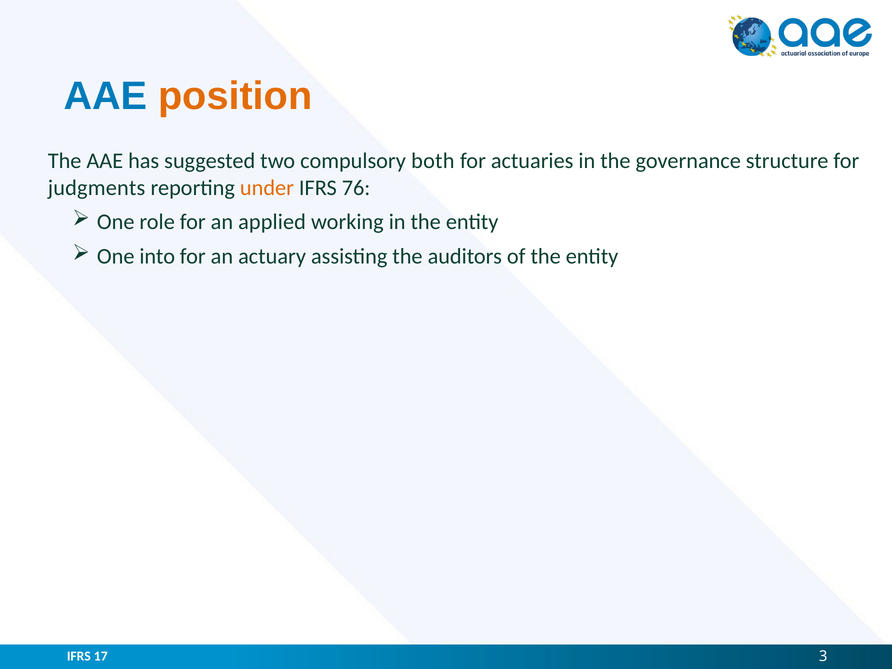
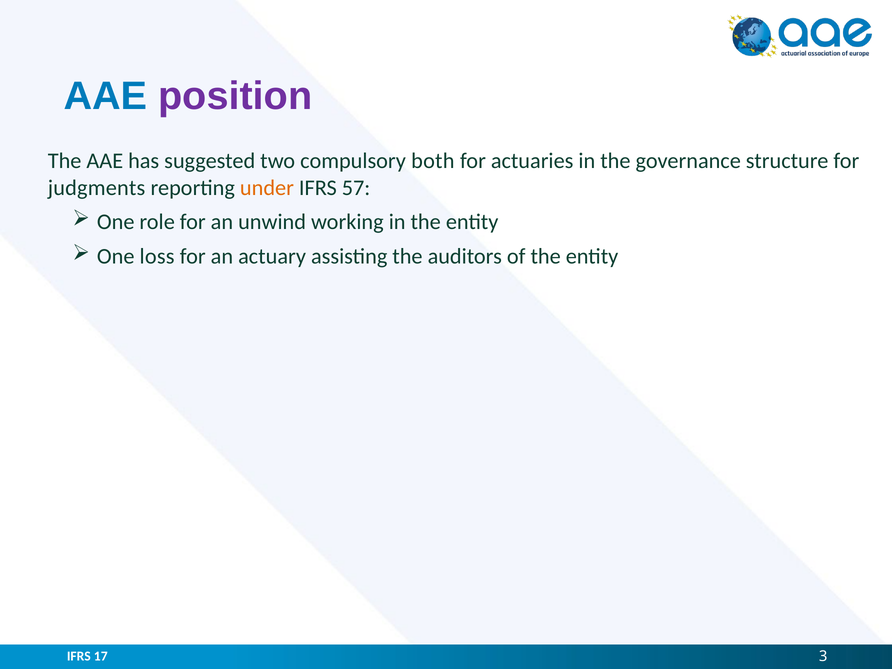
position colour: orange -> purple
76: 76 -> 57
applied: applied -> unwind
into: into -> loss
